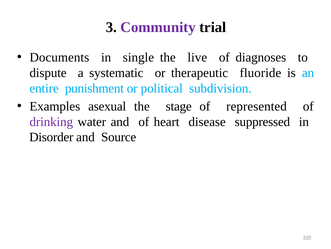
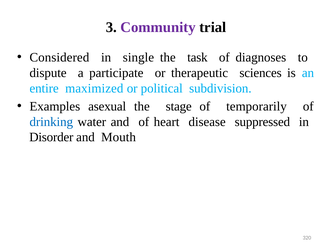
Documents: Documents -> Considered
live: live -> task
systematic: systematic -> participate
fluoride: fluoride -> sciences
punishment: punishment -> maximized
represented: represented -> temporarily
drinking colour: purple -> blue
Source: Source -> Mouth
